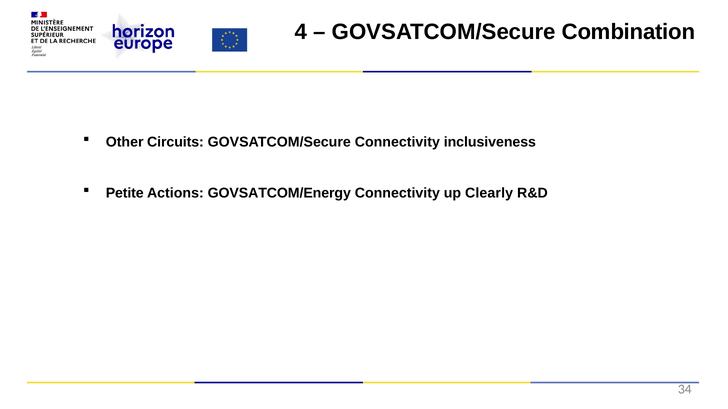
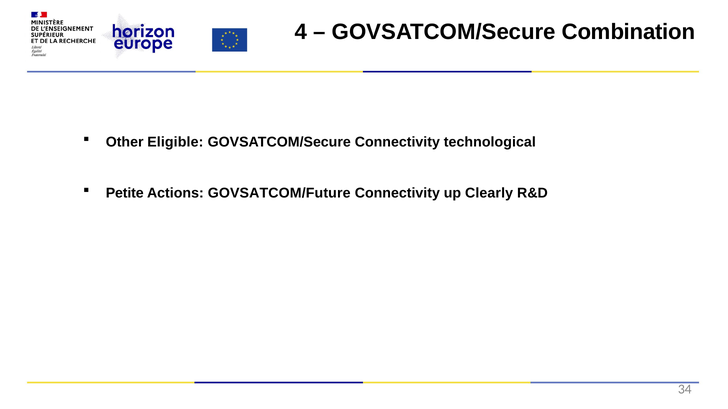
Circuits: Circuits -> Eligible
inclusiveness: inclusiveness -> technological
GOVSATCOM/Energy: GOVSATCOM/Energy -> GOVSATCOM/Future
